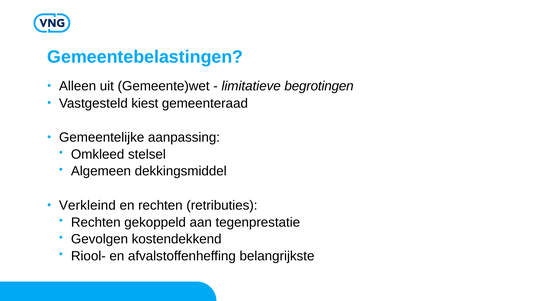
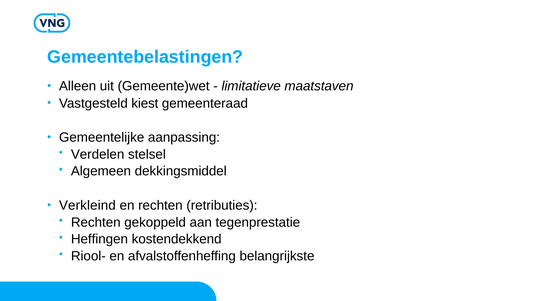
begrotingen: begrotingen -> maatstaven
Omkleed: Omkleed -> Verdelen
Gevolgen: Gevolgen -> Heffingen
